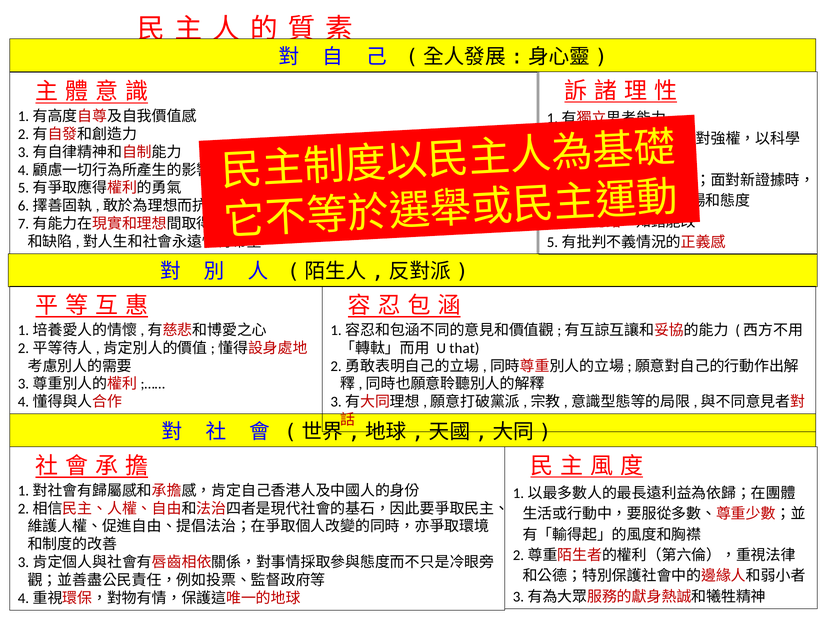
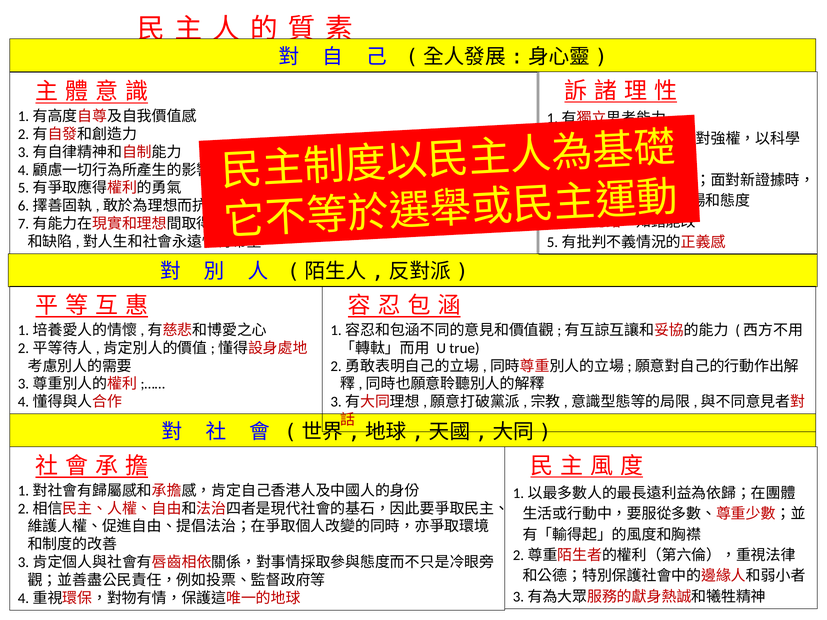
that: that -> true
